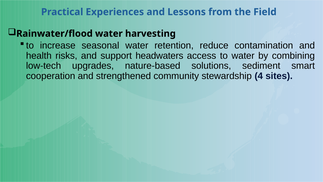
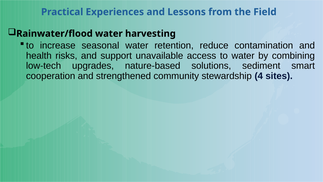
headwaters: headwaters -> unavailable
